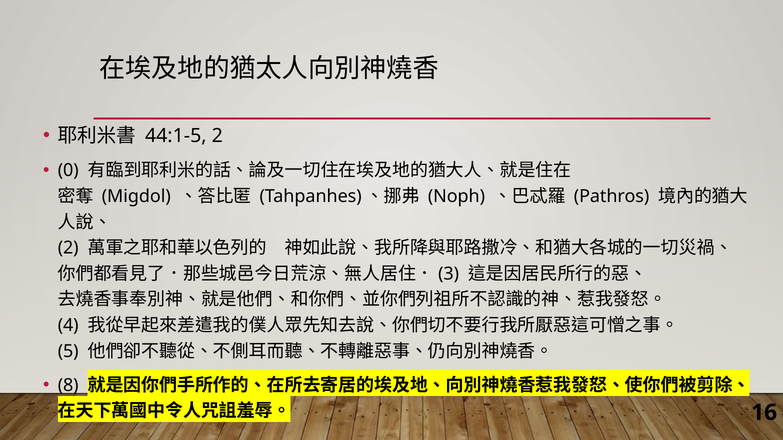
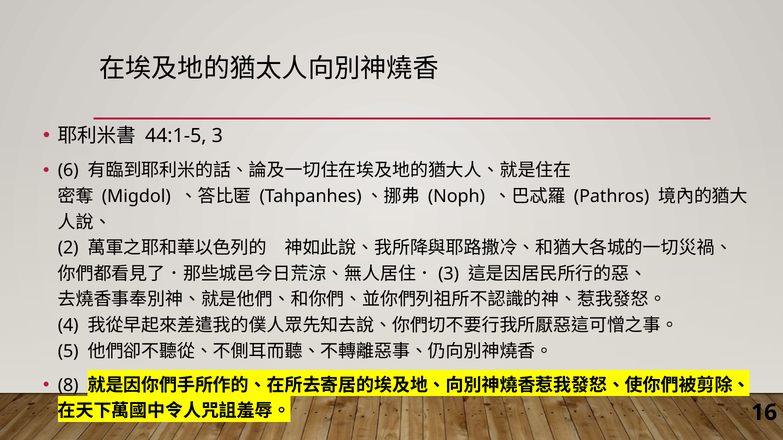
44:1-5 2: 2 -> 3
0: 0 -> 6
